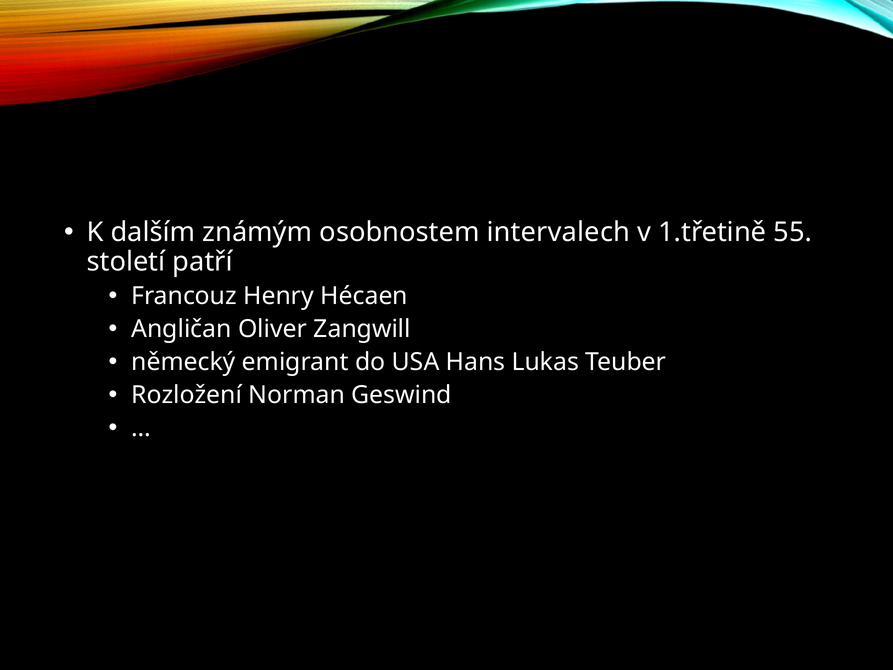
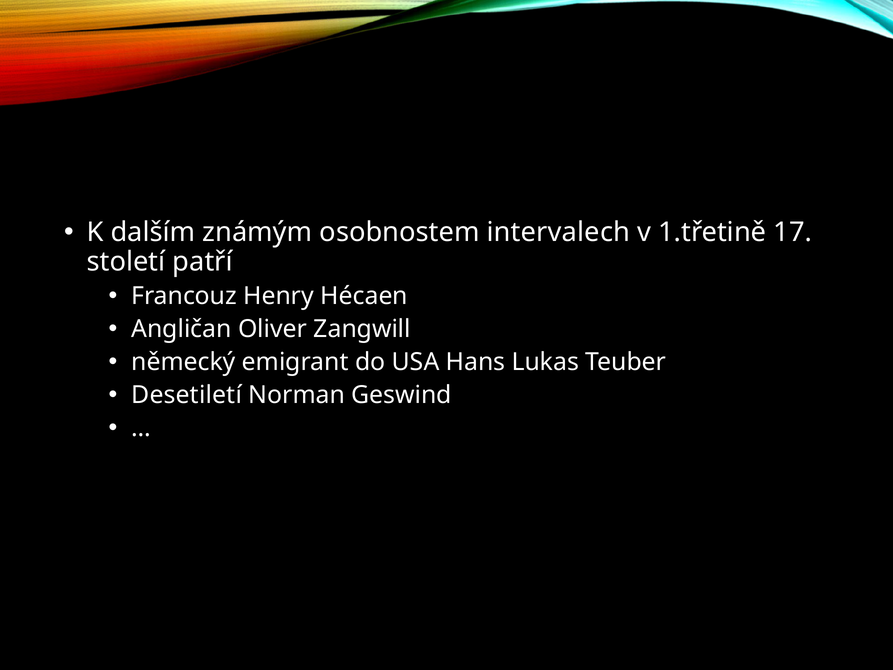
55: 55 -> 17
Rozložení: Rozložení -> Desetiletí
